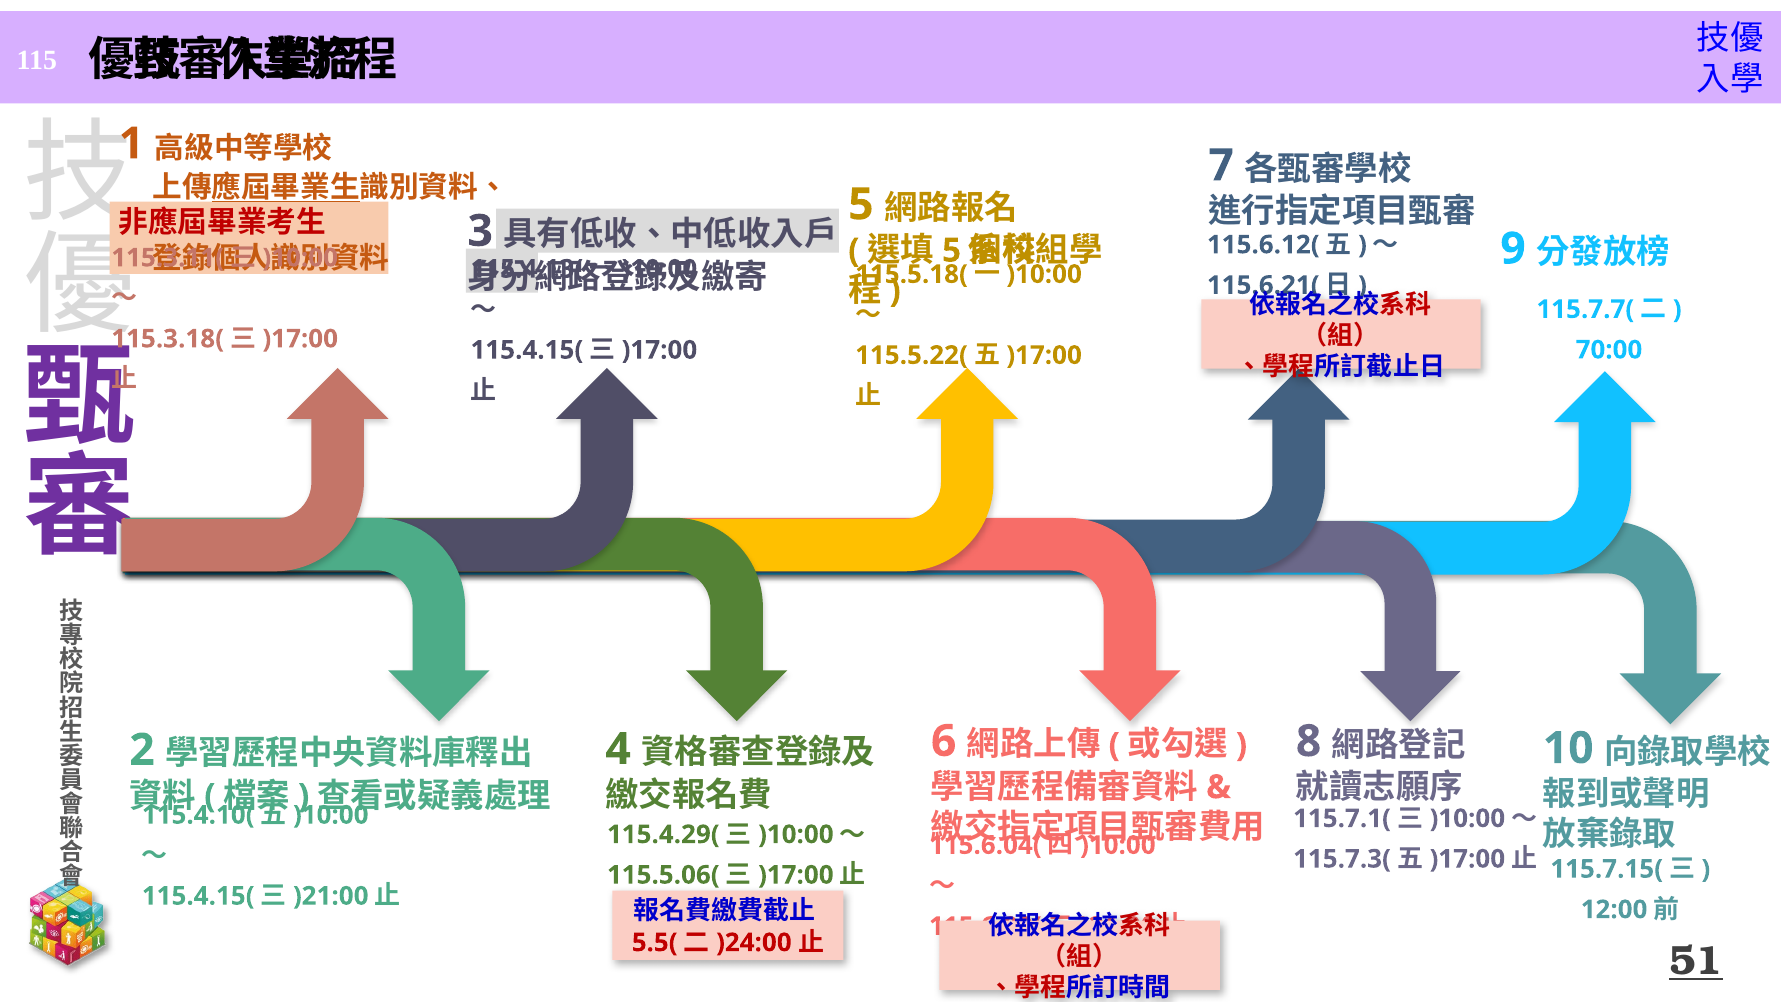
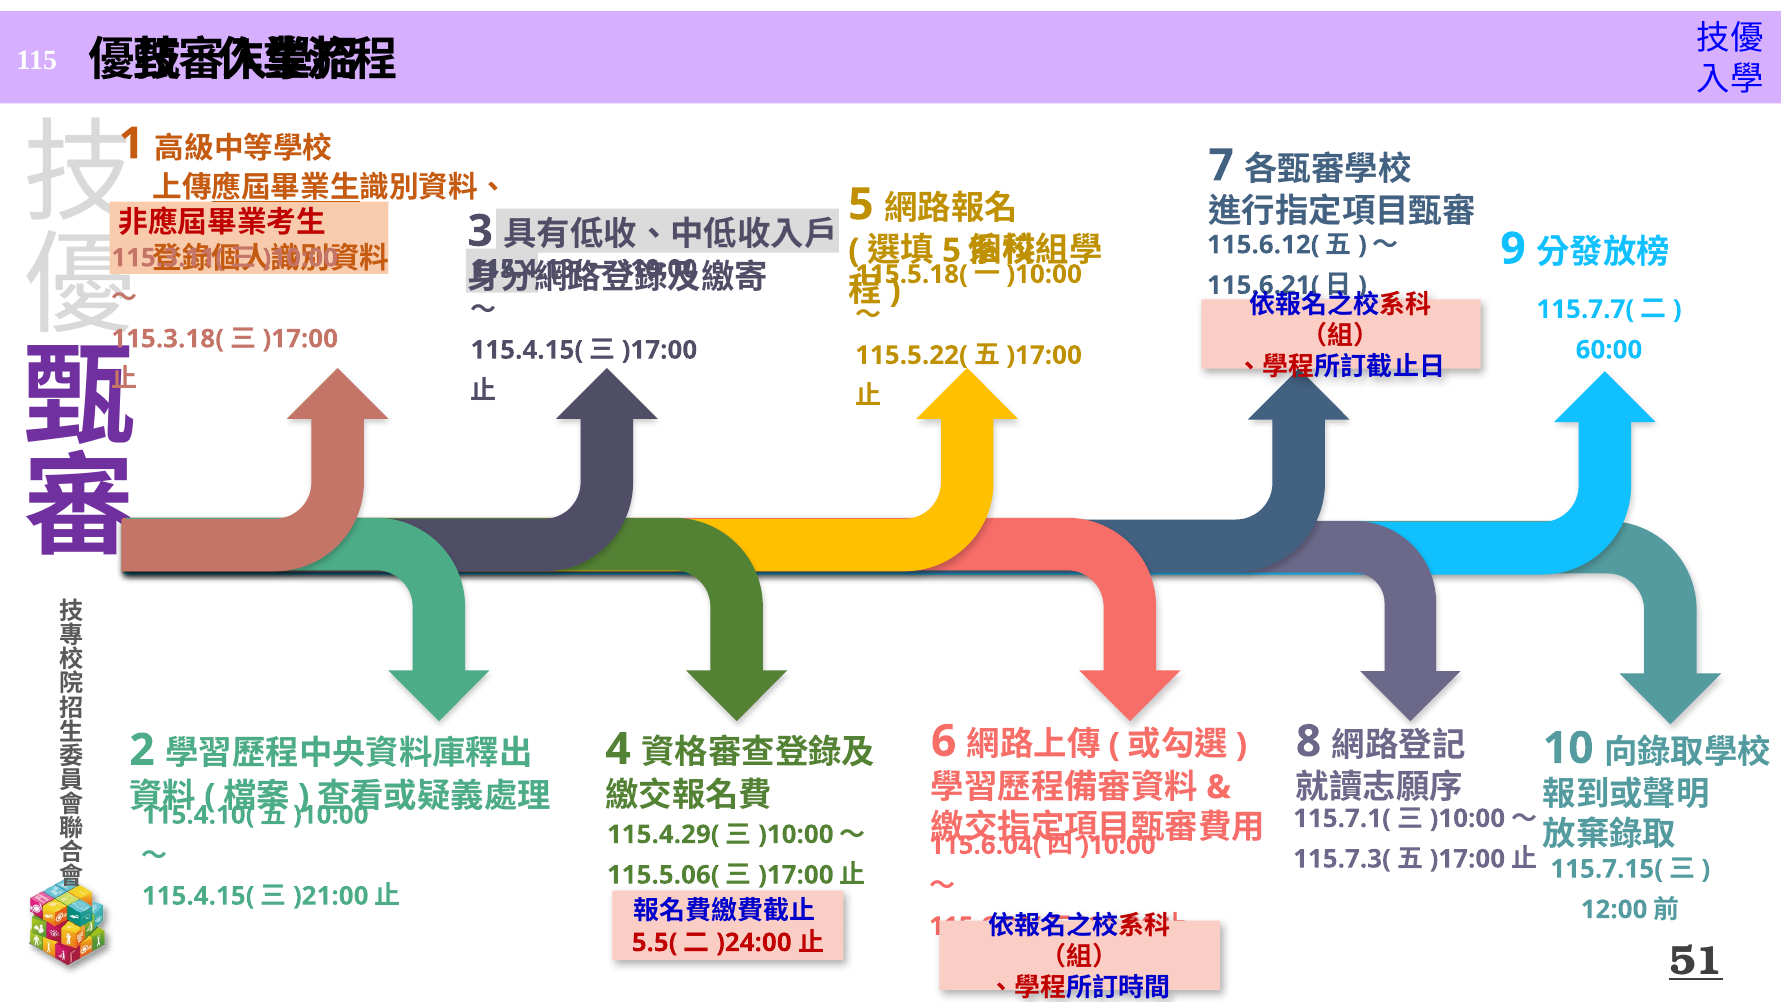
70:00: 70:00 -> 60:00
